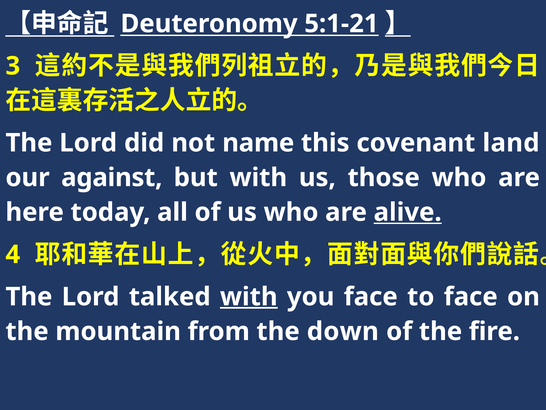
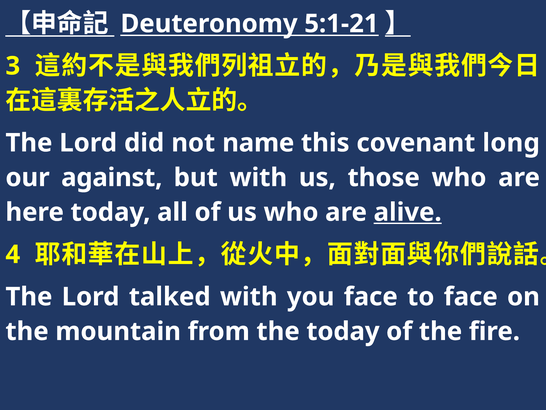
land: land -> long
with at (249, 296) underline: present -> none
the down: down -> today
